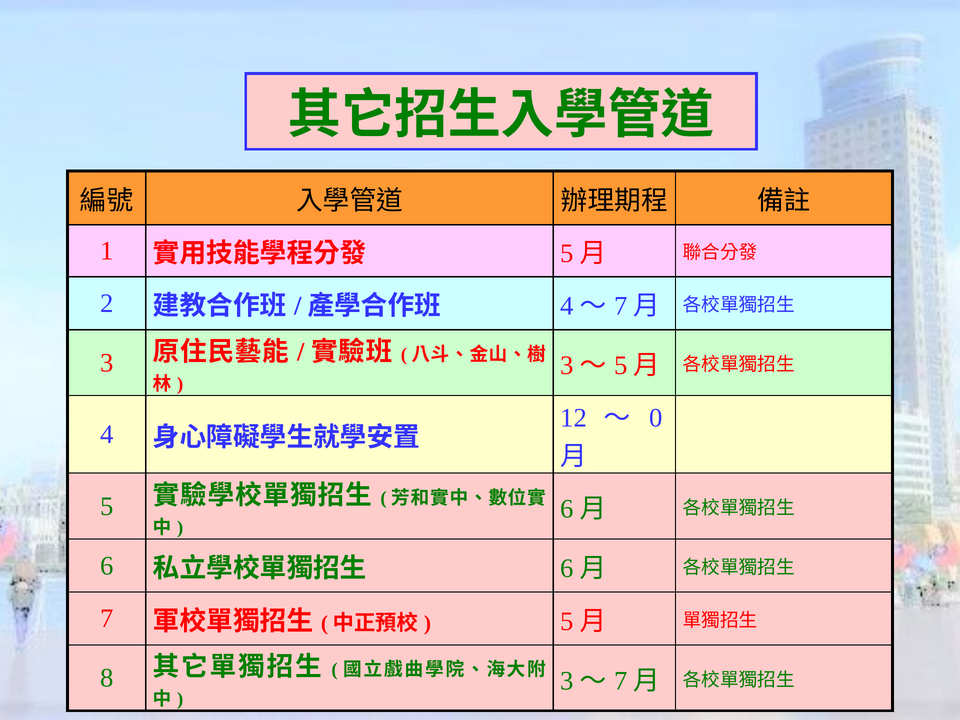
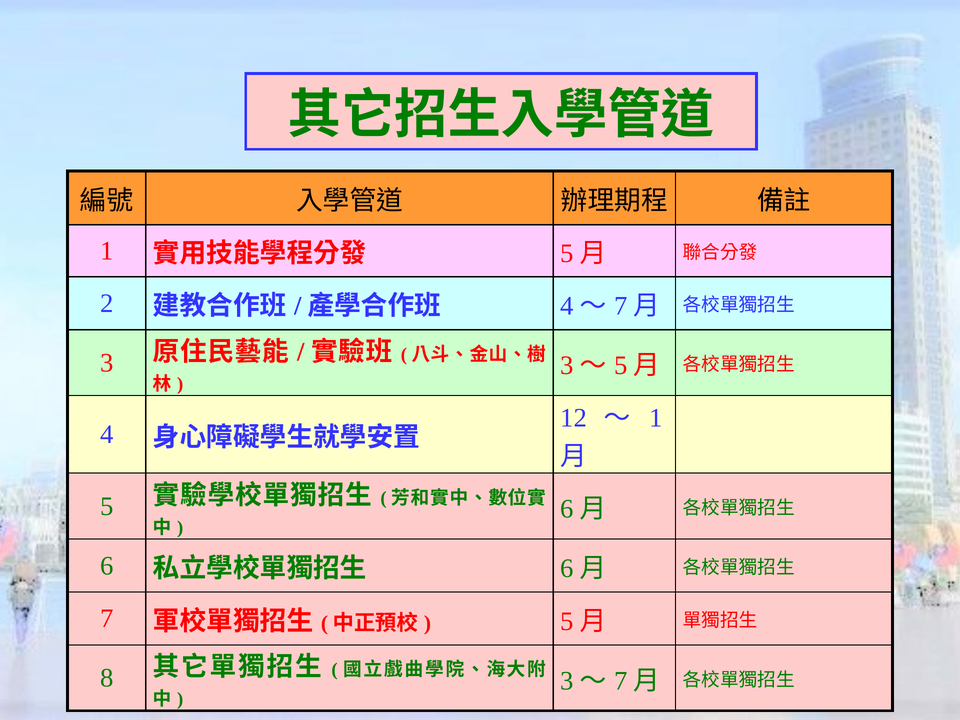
0 at (656, 418): 0 -> 1
